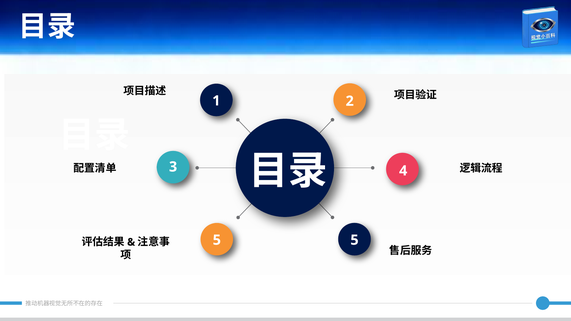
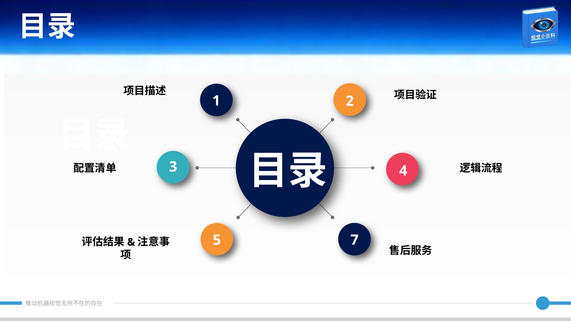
5 5: 5 -> 7
